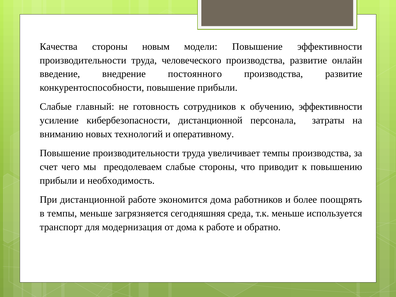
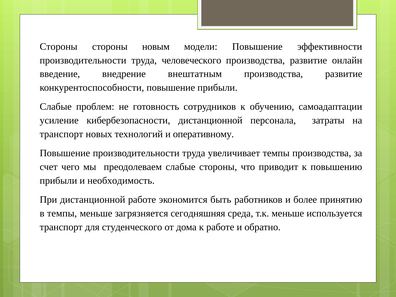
Качества at (59, 47): Качества -> Стороны
постоянного: постоянного -> внештатным
главный: главный -> проблем
обучению эффективности: эффективности -> самоадаптации
вниманию at (62, 134): вниманию -> транспорт
экономится дома: дома -> быть
поощрять: поощрять -> принятию
модернизация: модернизация -> студенческого
